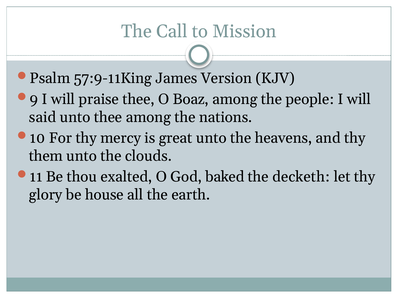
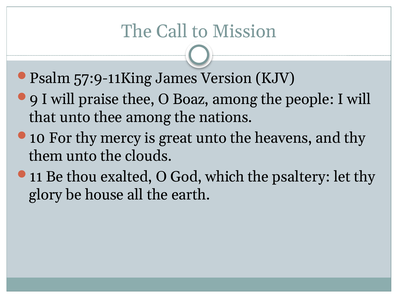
said: said -> that
baked: baked -> which
decketh: decketh -> psaltery
